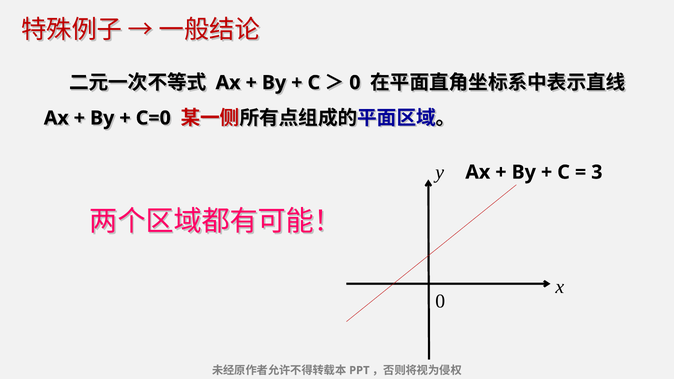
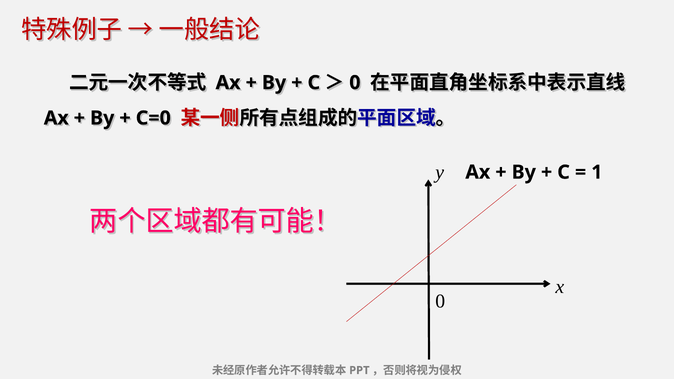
3: 3 -> 1
